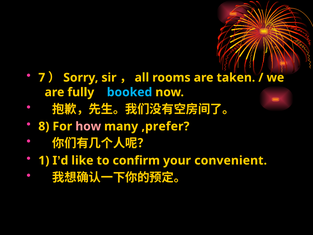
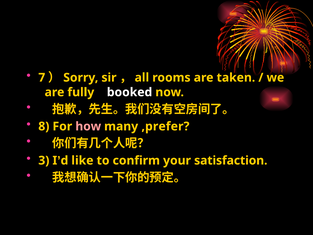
booked colour: light blue -> white
1: 1 -> 3
convenient: convenient -> satisfaction
